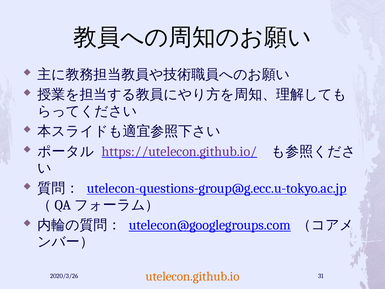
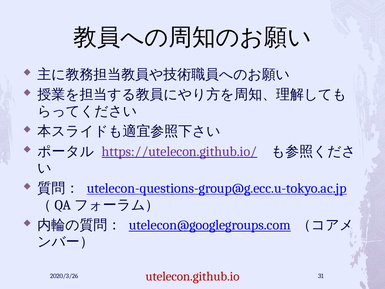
utelecon.github.io colour: orange -> red
